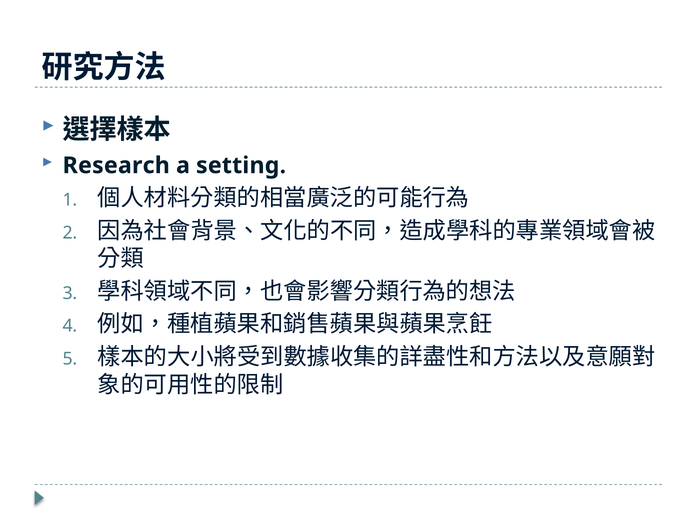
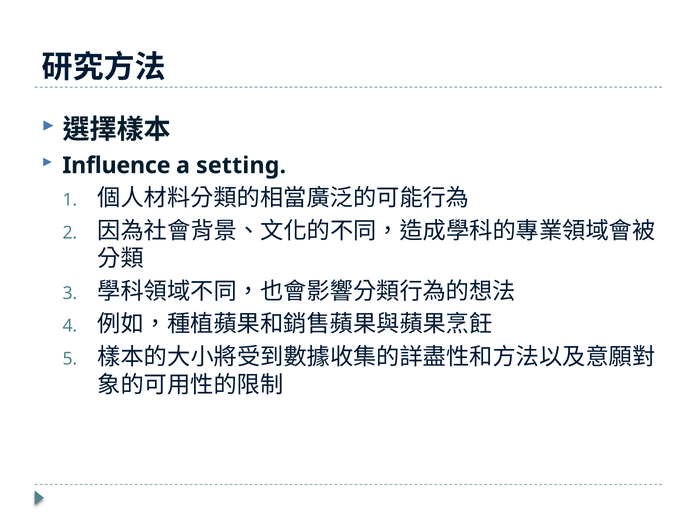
Research: Research -> Influence
